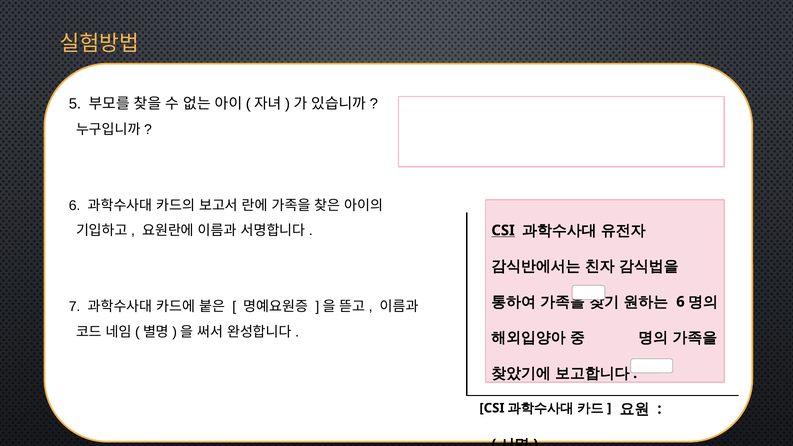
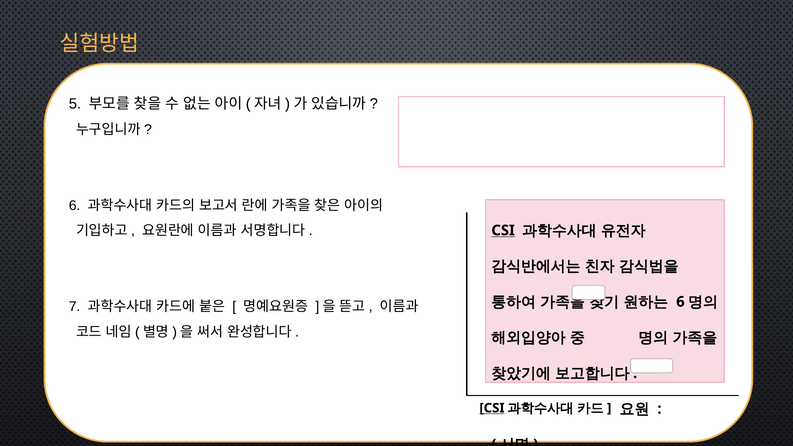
CSI at (492, 408) underline: none -> present
